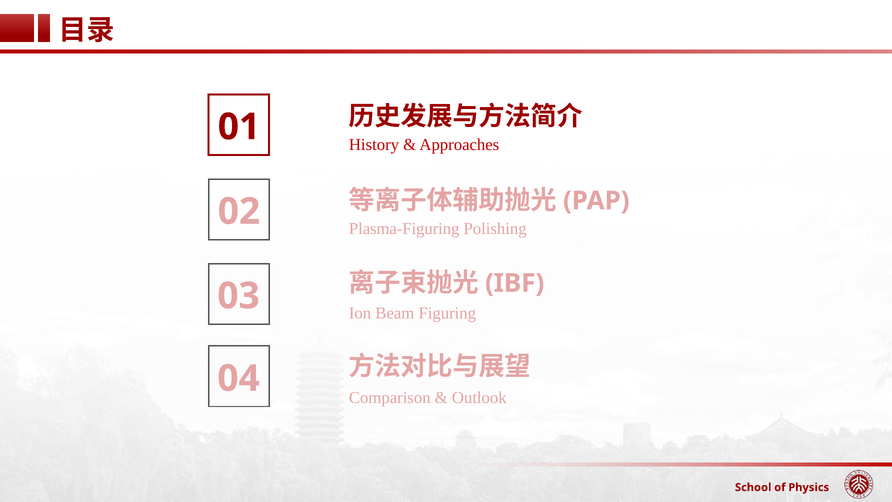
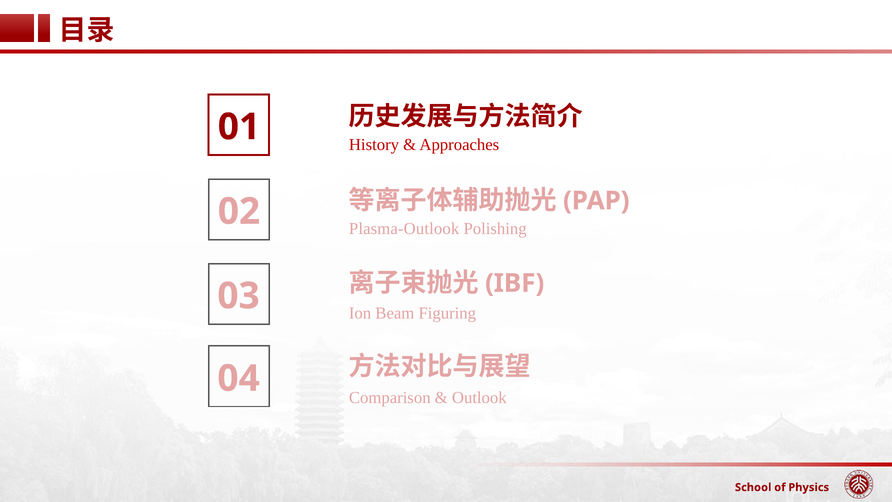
Plasma-Figuring: Plasma-Figuring -> Plasma-Outlook
